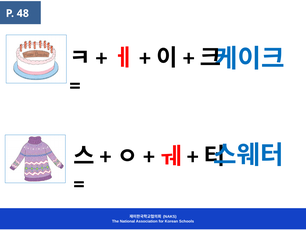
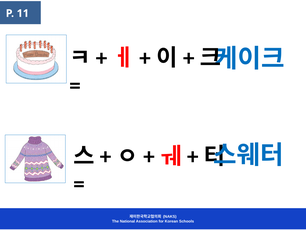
48: 48 -> 11
